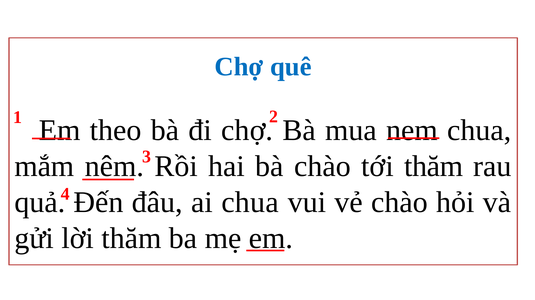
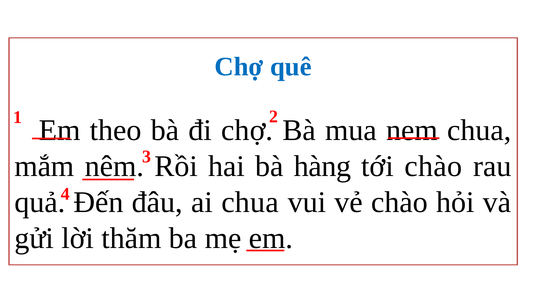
bà chào: chào -> hàng
tới thăm: thăm -> chào
